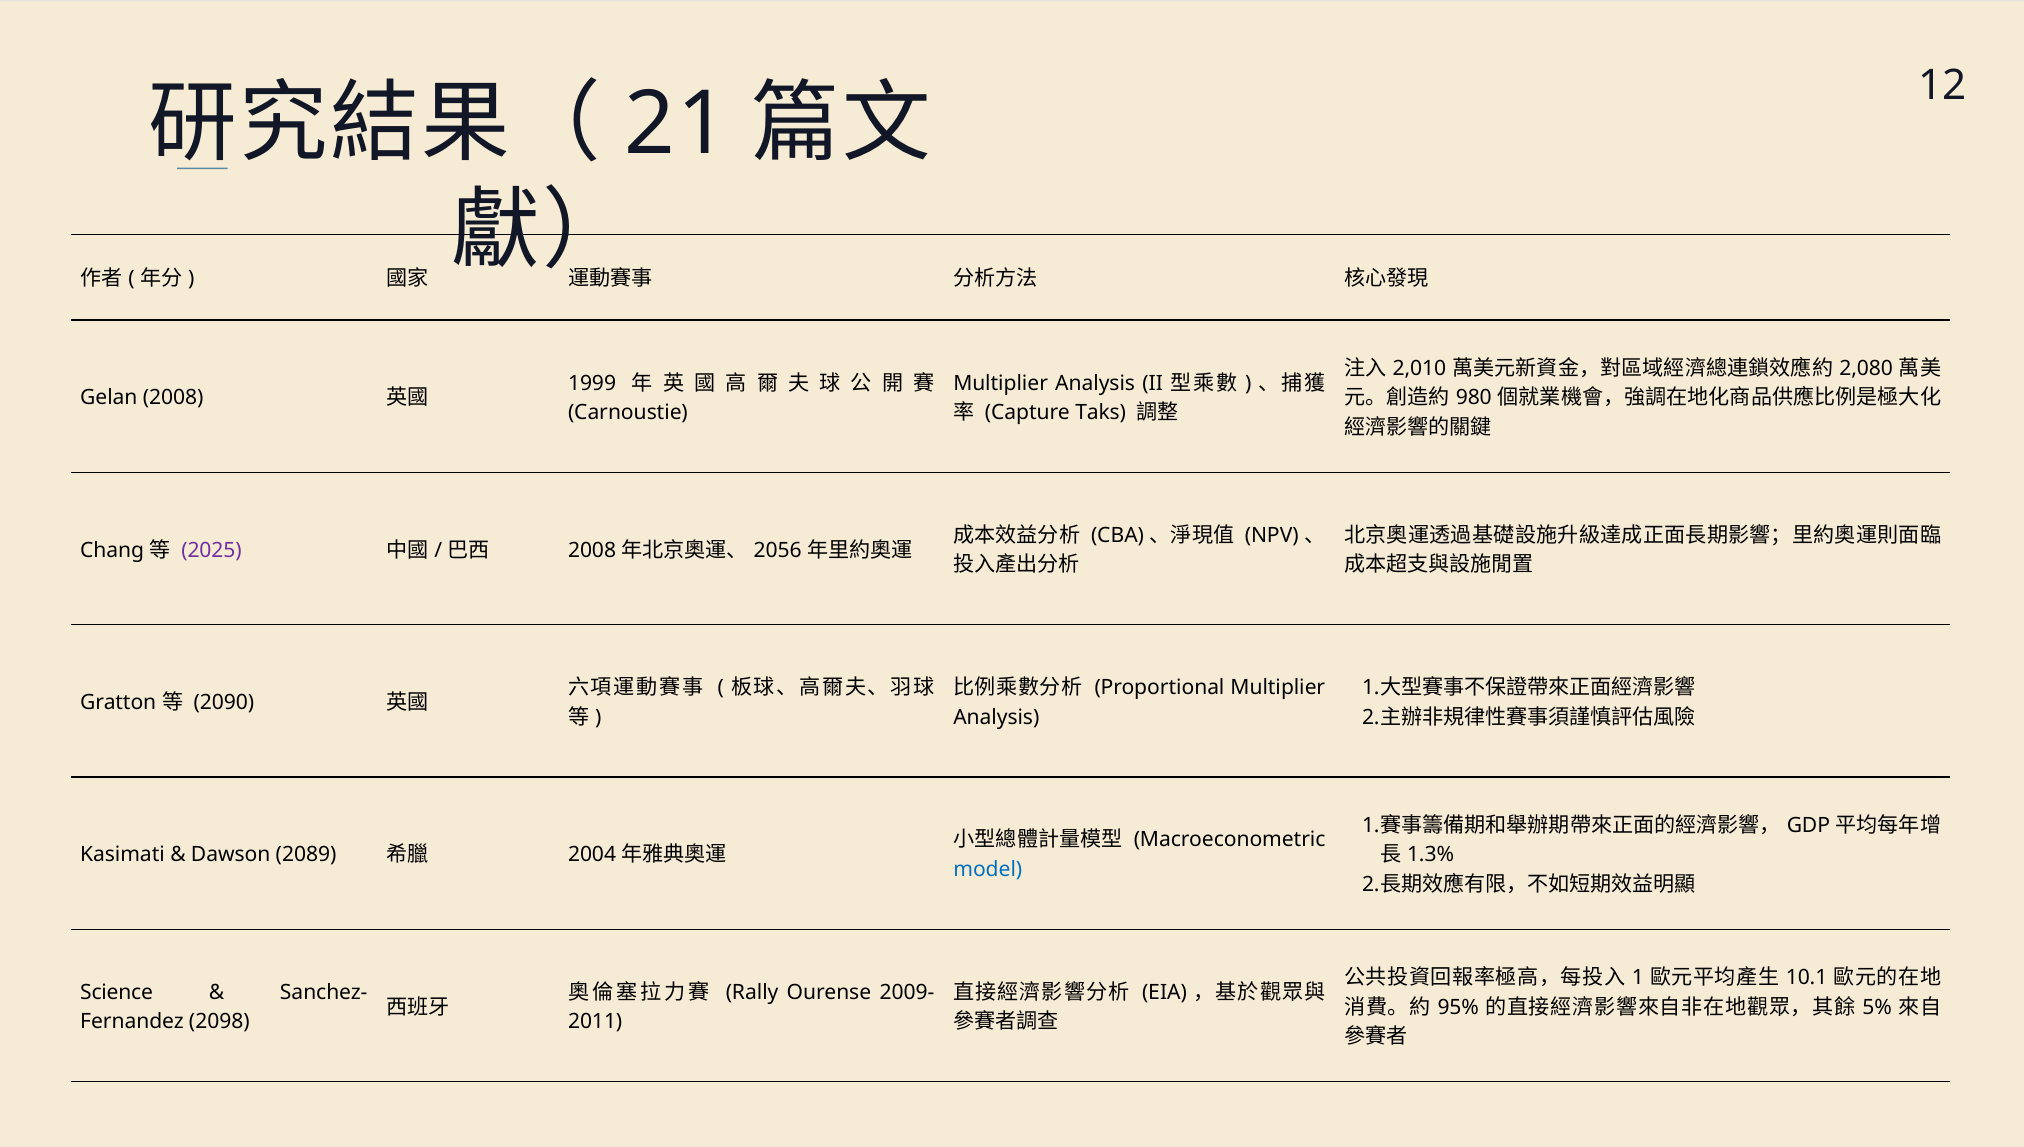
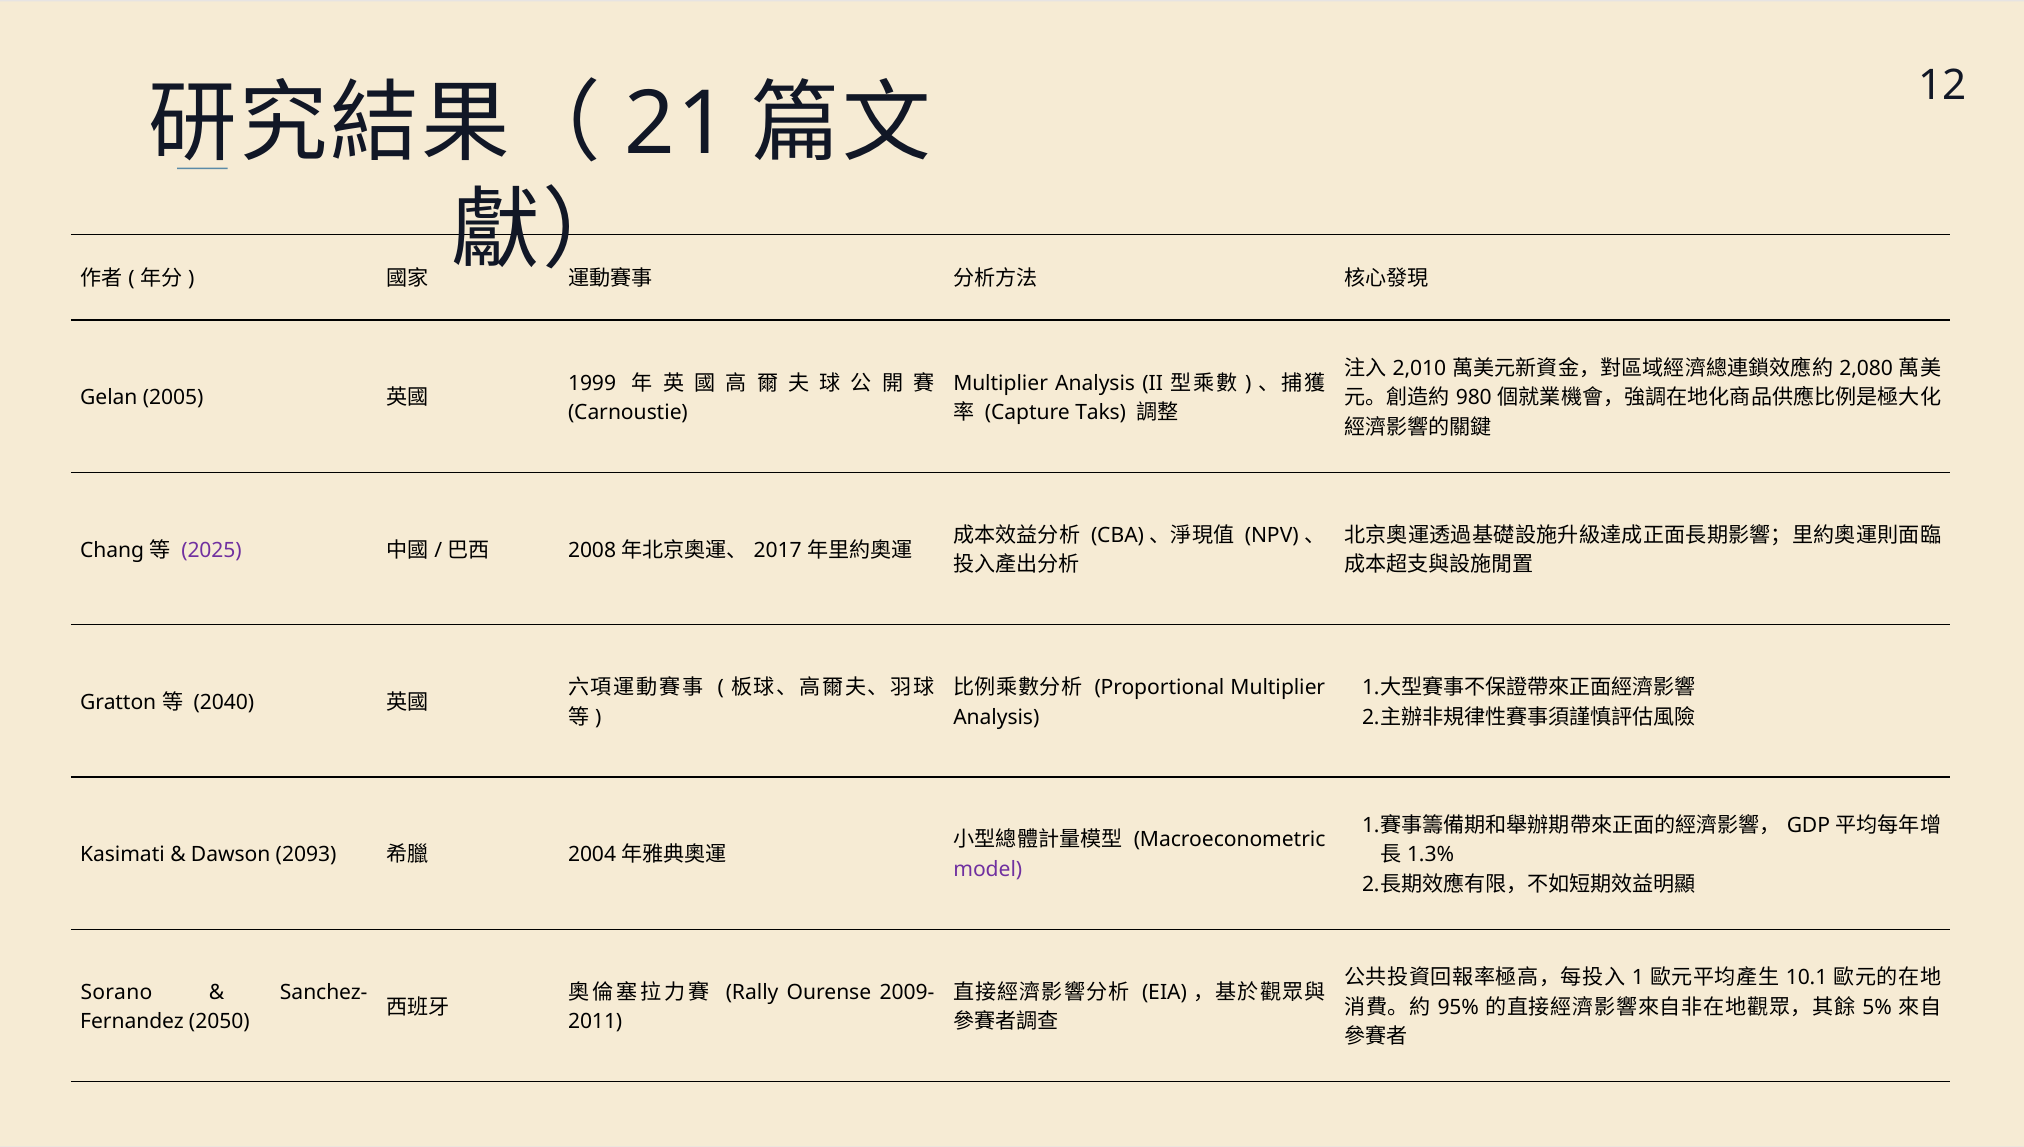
Gelan 2008: 2008 -> 2005
2056: 2056 -> 2017
2090: 2090 -> 2040
2089: 2089 -> 2093
model colour: blue -> purple
Science: Science -> Sorano
2098: 2098 -> 2050
